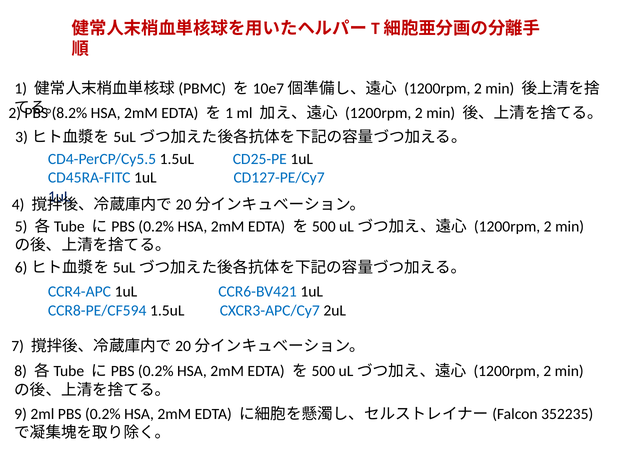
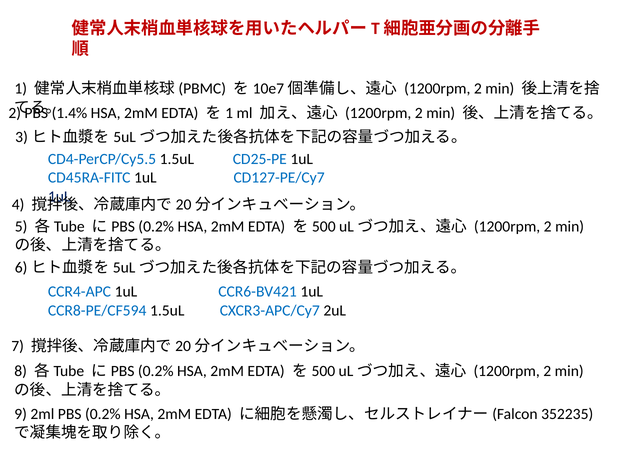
8.2%: 8.2% -> 1.4%
